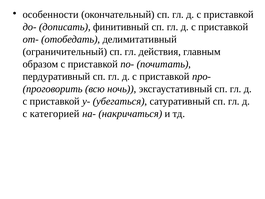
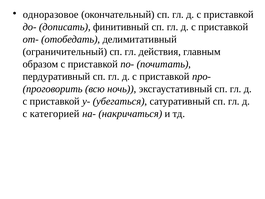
особенности: особенности -> одноразовое
